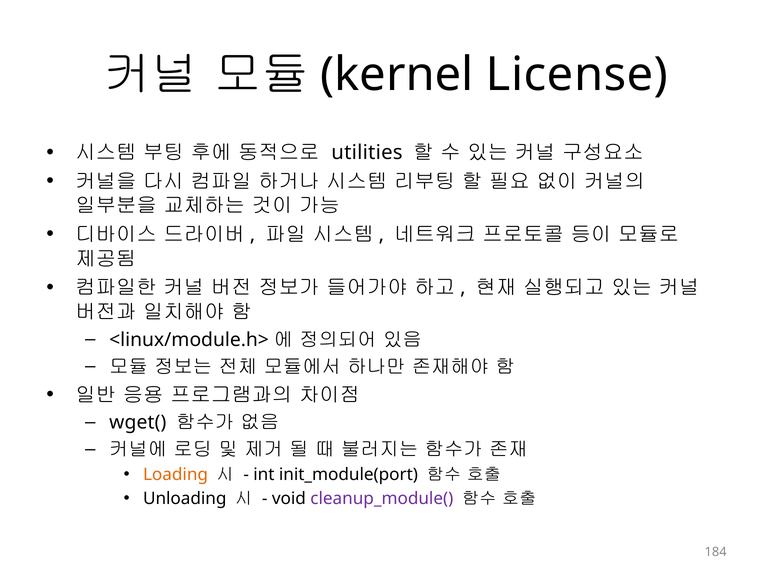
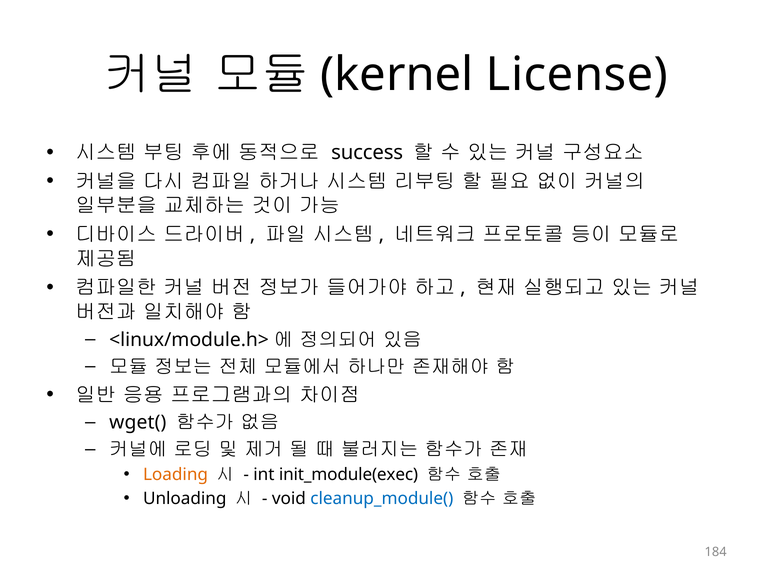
utilities: utilities -> success
init_module(port: init_module(port -> init_module(exec
cleanup_module( colour: purple -> blue
